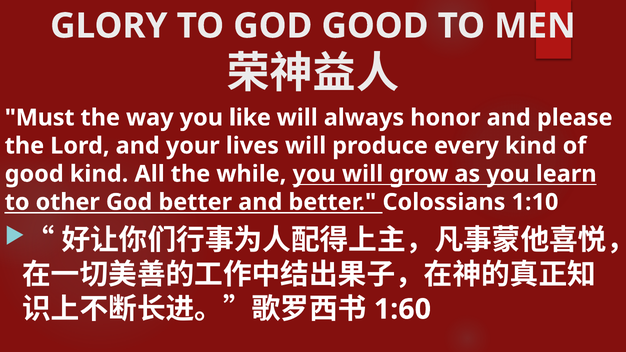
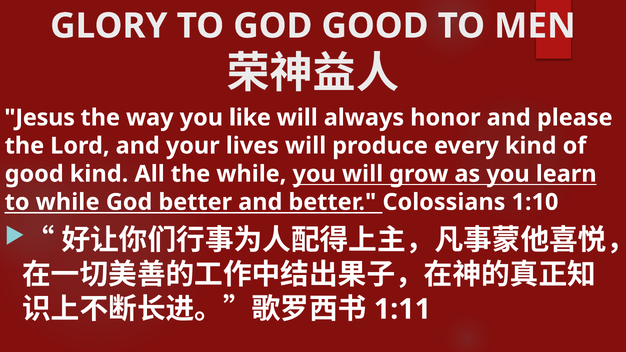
Must: Must -> Jesus
to other: other -> while
1:60: 1:60 -> 1:11
